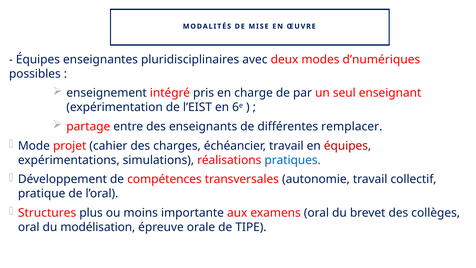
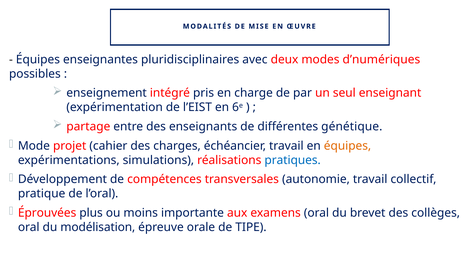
remplacer: remplacer -> génétique
équipes at (347, 146) colour: red -> orange
Structures: Structures -> Éprouvées
